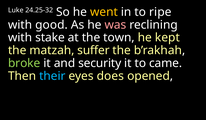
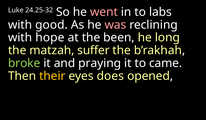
went colour: yellow -> pink
ripe: ripe -> labs
stake: stake -> hope
town: town -> been
kept: kept -> long
security: security -> praying
their colour: light blue -> yellow
